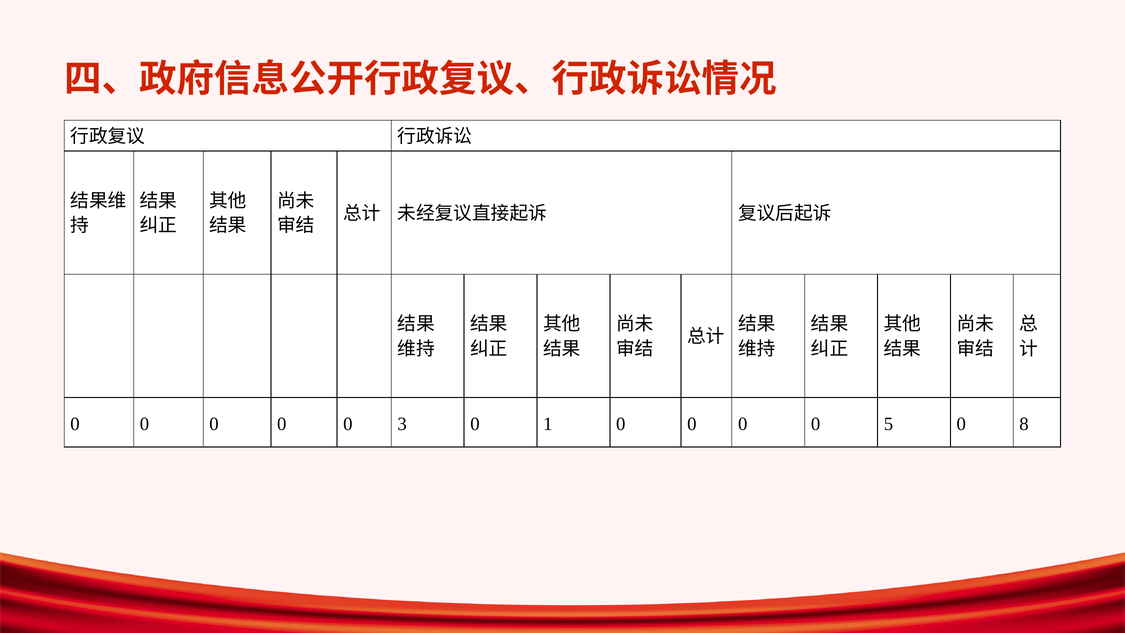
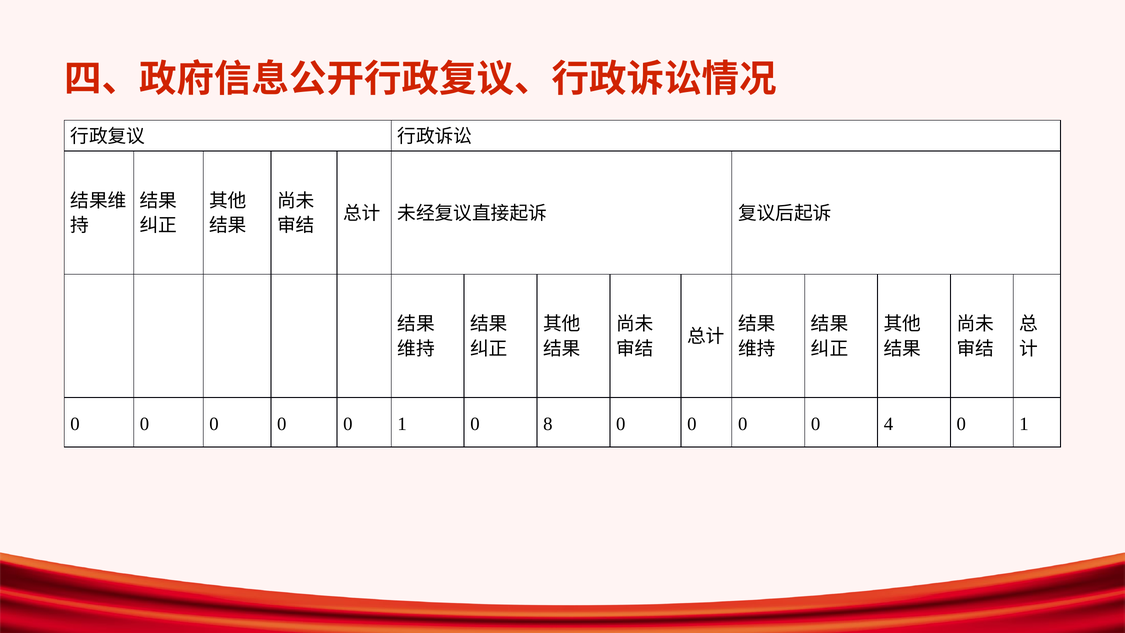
0 0 3: 3 -> 1
1: 1 -> 8
5: 5 -> 4
8 at (1024, 424): 8 -> 1
